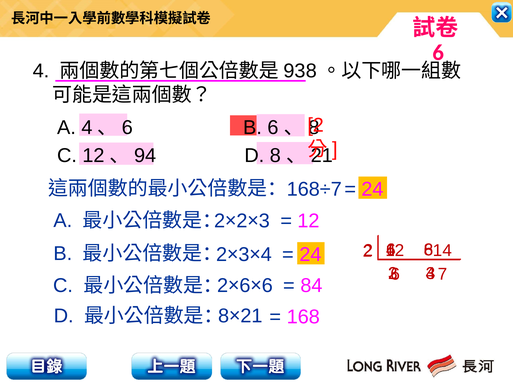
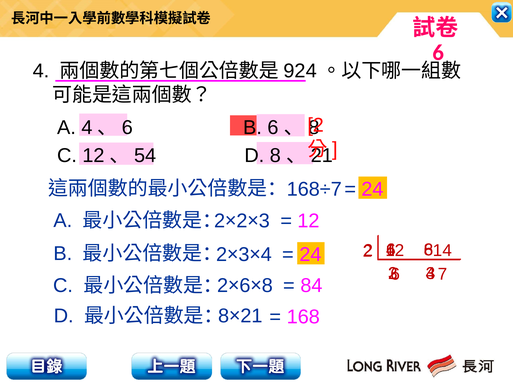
938: 938 -> 924
94: 94 -> 54
6 at (267, 285): 6 -> 8
